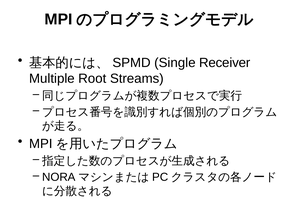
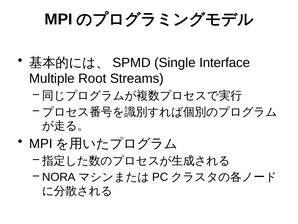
Receiver: Receiver -> Interface
